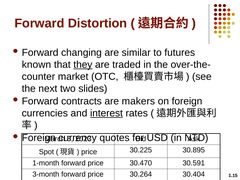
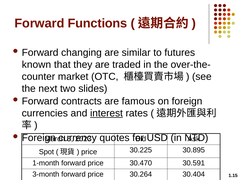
Distortion: Distortion -> Functions
they underline: present -> none
makers: makers -> famous
